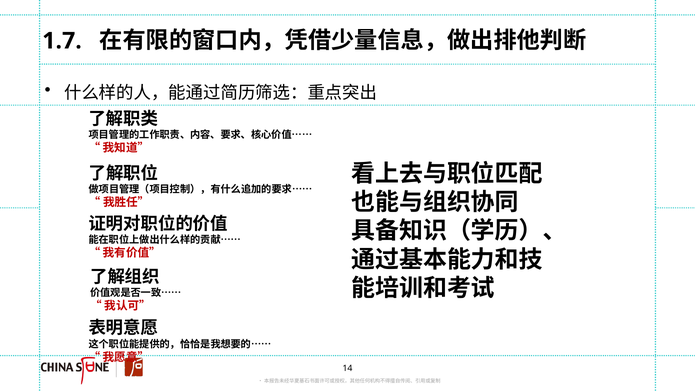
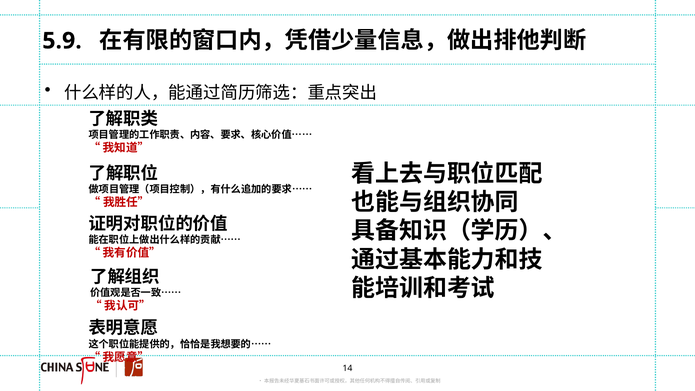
1.7: 1.7 -> 5.9
